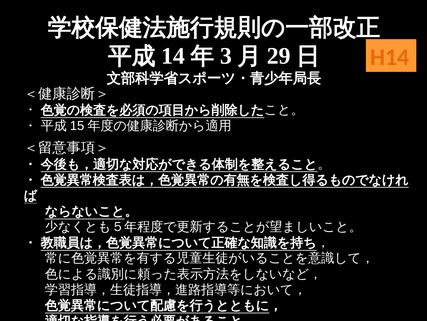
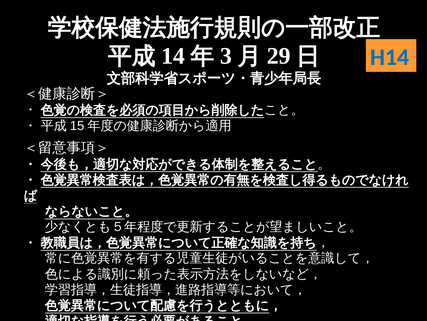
H14 colour: orange -> blue
